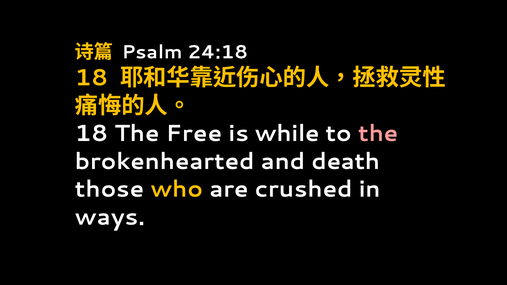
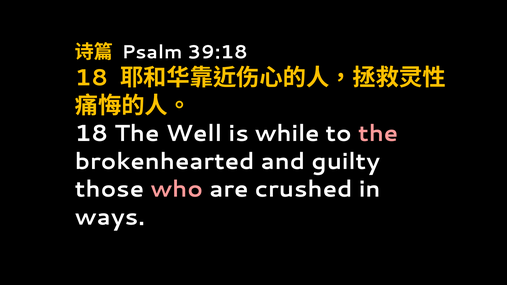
24:18: 24:18 -> 39:18
Free: Free -> Well
death: death -> guilty
who colour: yellow -> pink
